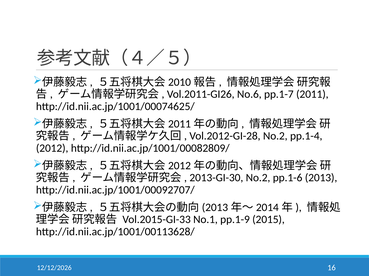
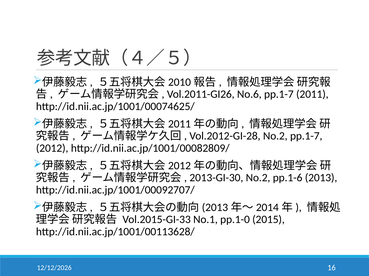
No.2 pp.1-4: pp.1-4 -> pp.1-7
pp.1-9: pp.1-9 -> pp.1-0
